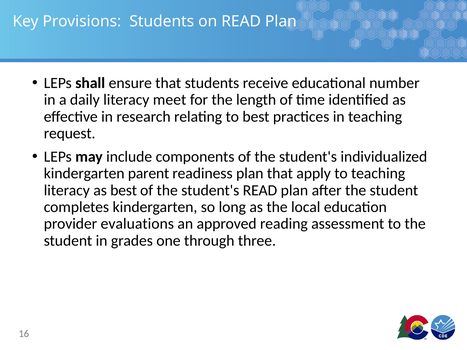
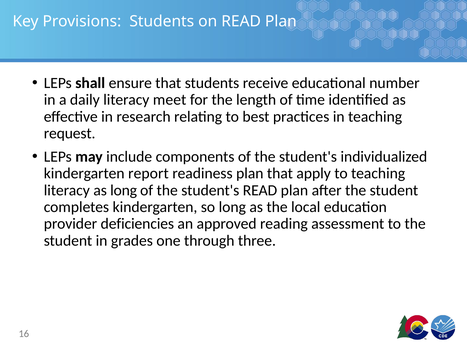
parent: parent -> report
as best: best -> long
evaluations: evaluations -> deficiencies
